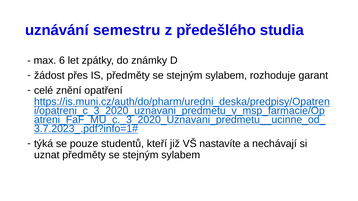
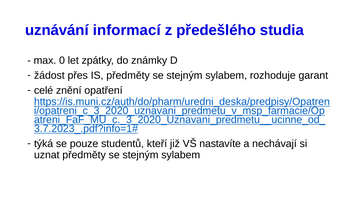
semestru: semestru -> informací
6: 6 -> 0
